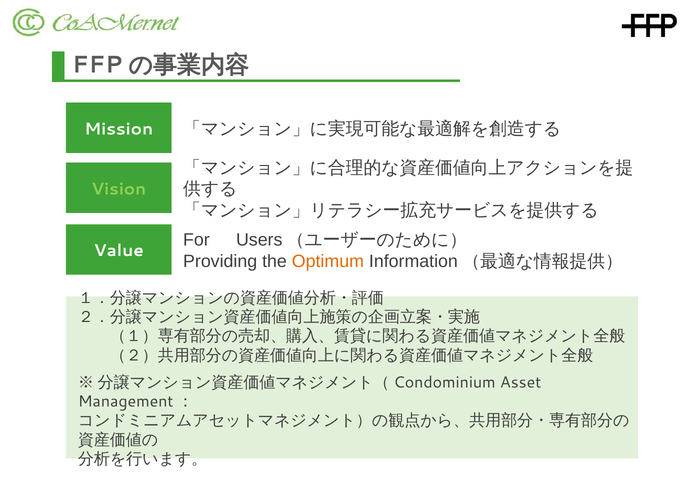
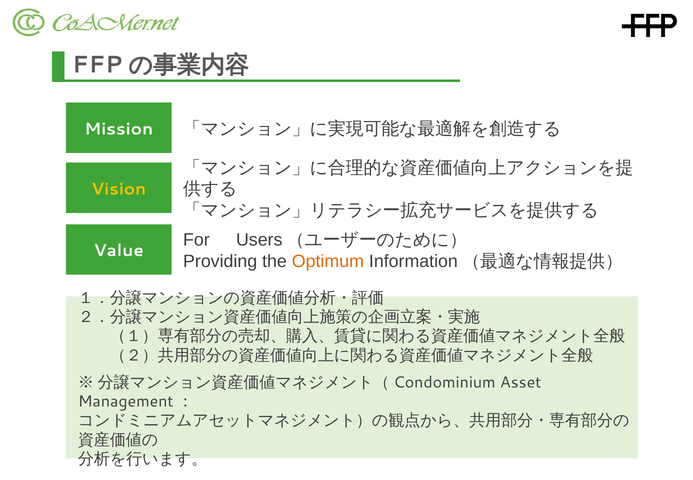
Vision colour: light green -> yellow
